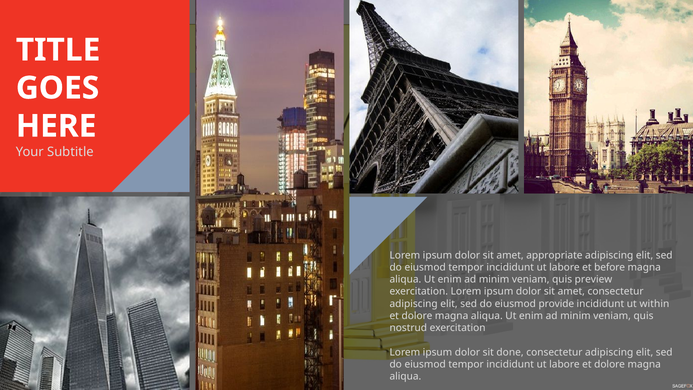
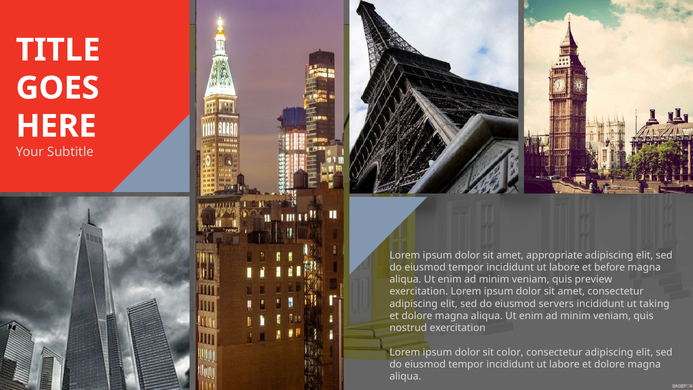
provide: provide -> servers
within: within -> taking
done: done -> color
